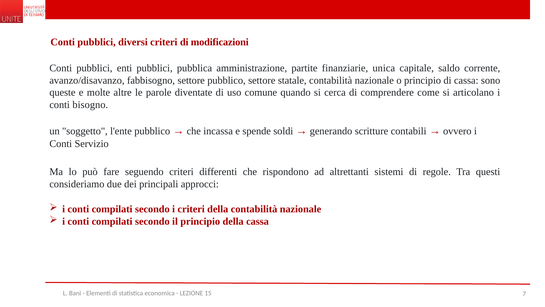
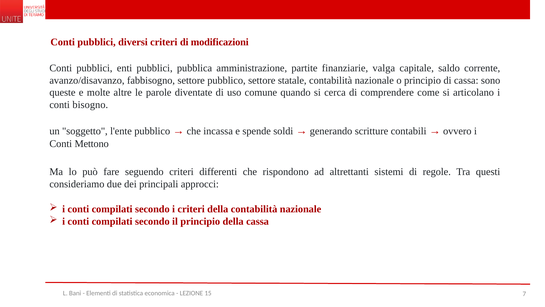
unica: unica -> valga
Servizio: Servizio -> Mettono
